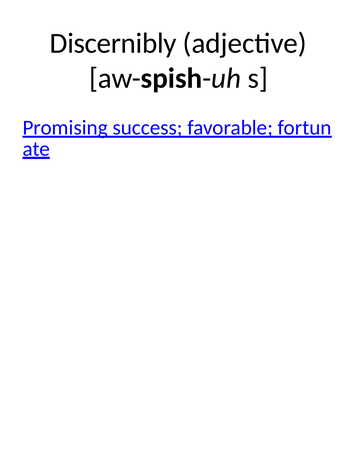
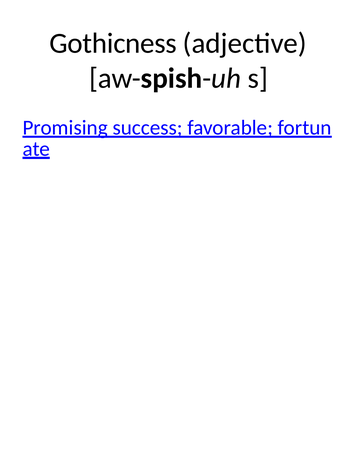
Discernibly: Discernibly -> Gothicness
